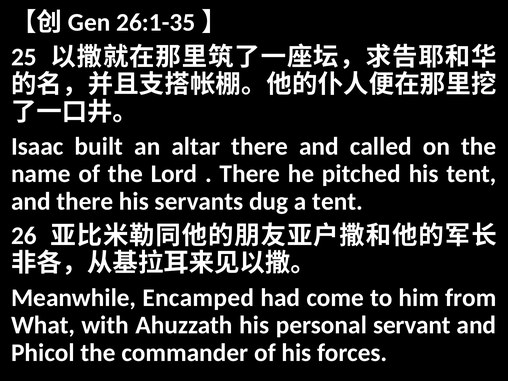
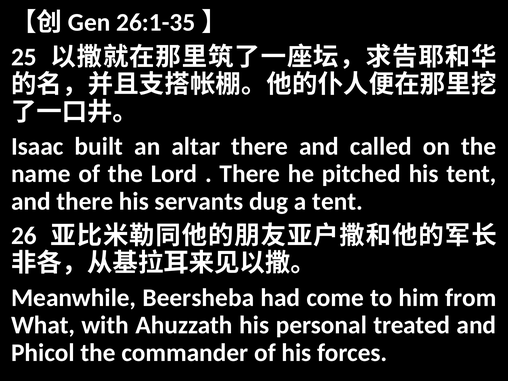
Encamped: Encamped -> Beersheba
servant: servant -> treated
